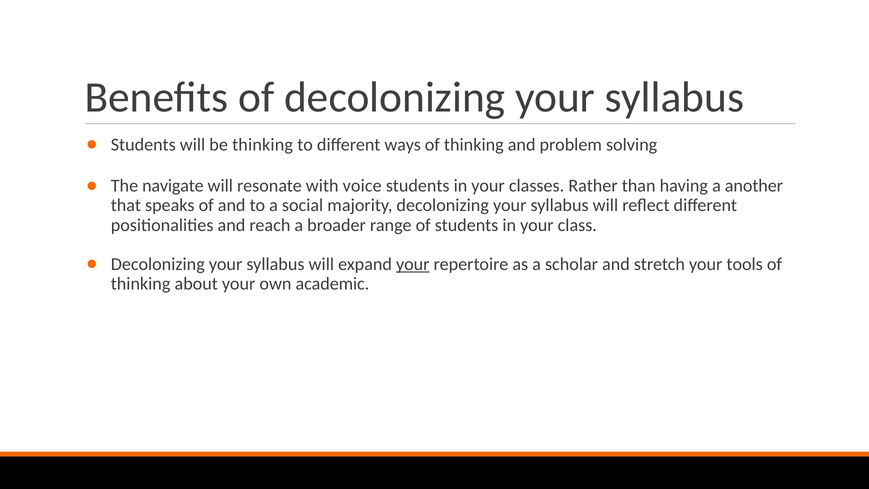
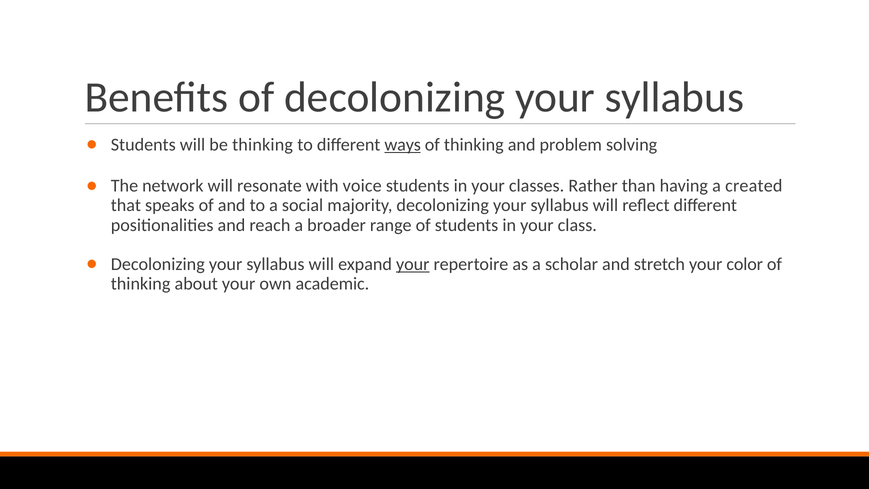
ways underline: none -> present
navigate: navigate -> network
another: another -> created
tools: tools -> color
